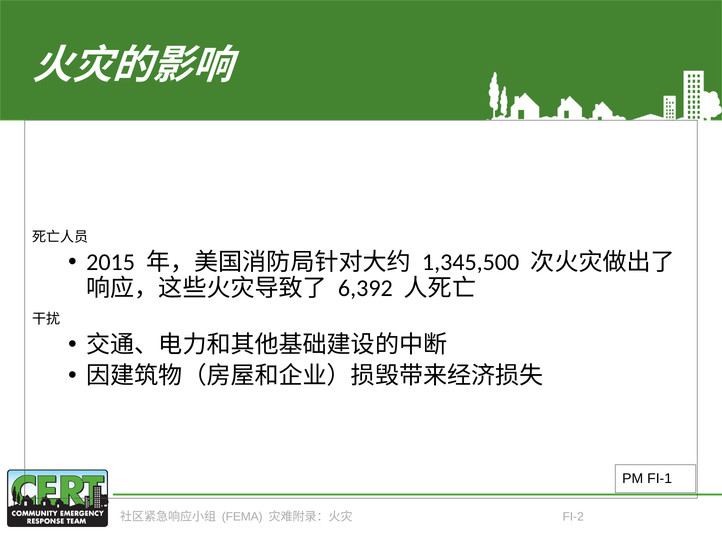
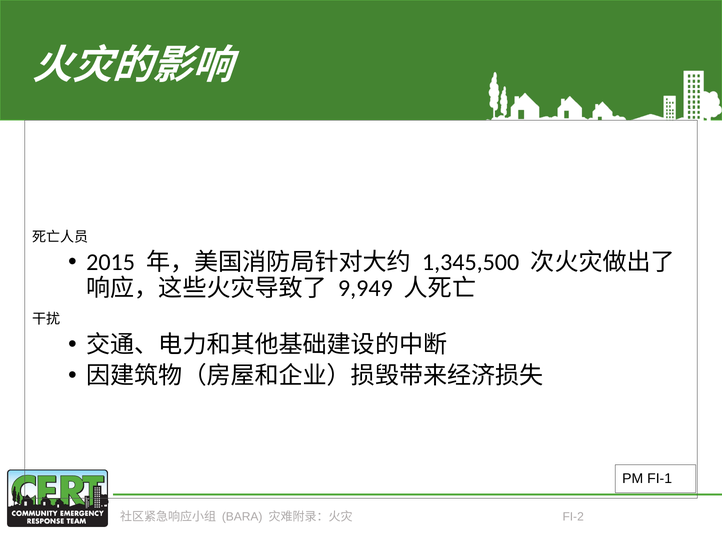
6,392: 6,392 -> 9,949
FEMA: FEMA -> BARA
